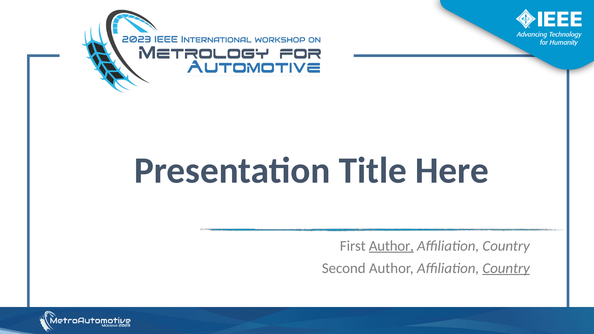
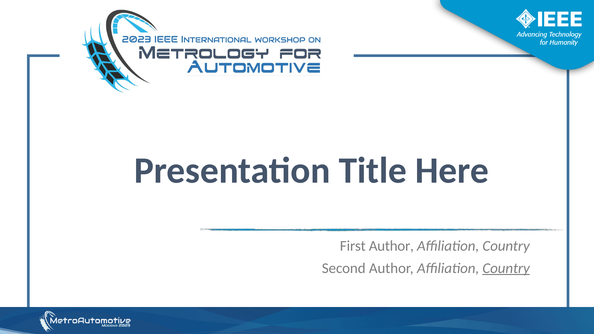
Author at (391, 246) underline: present -> none
